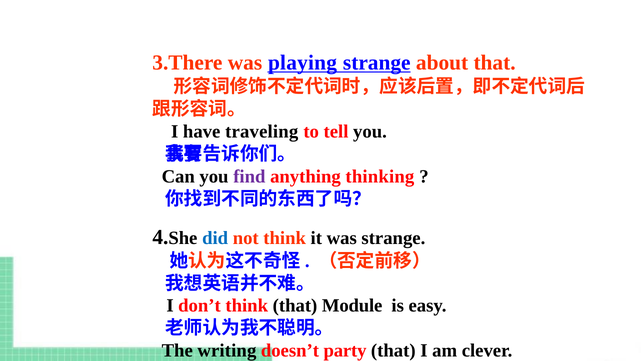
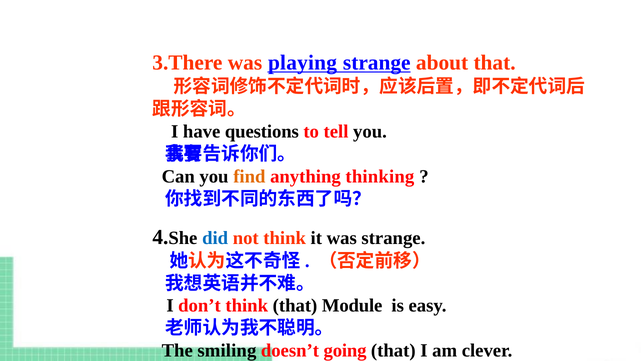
traveling: traveling -> questions
find colour: purple -> orange
writing: writing -> smiling
party: party -> going
